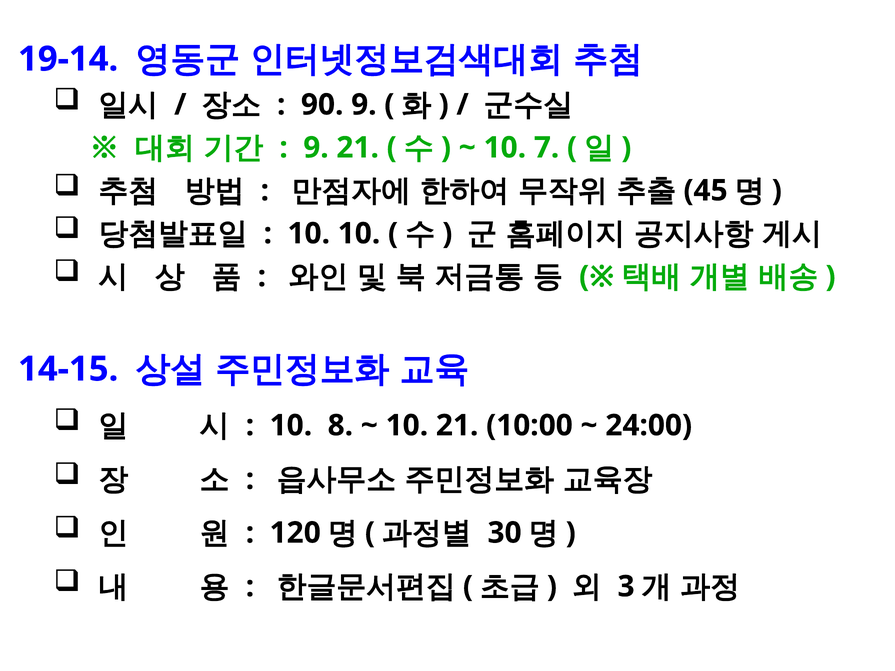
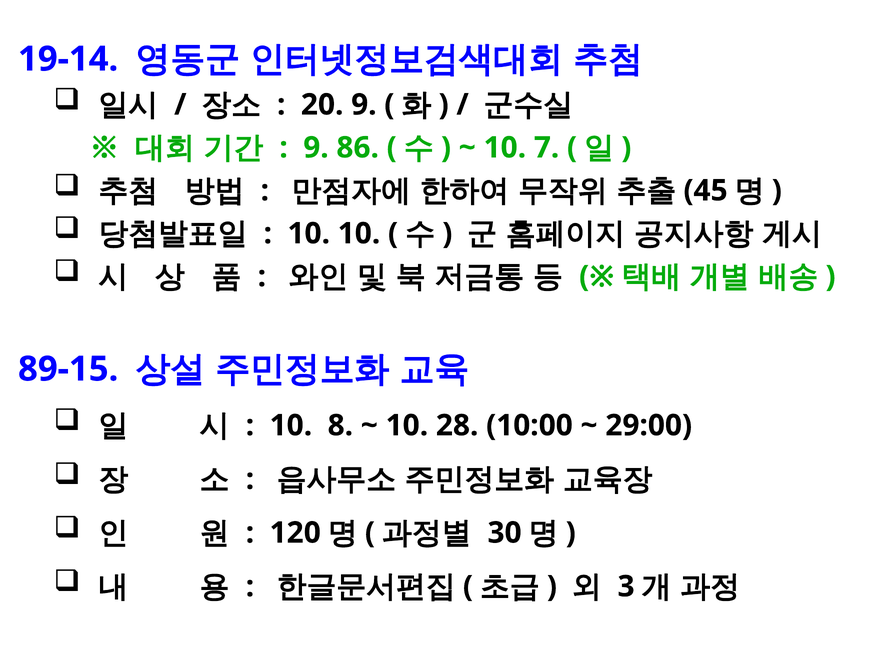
90: 90 -> 20
9 21: 21 -> 86
14-15: 14-15 -> 89-15
10 21: 21 -> 28
24:00: 24:00 -> 29:00
